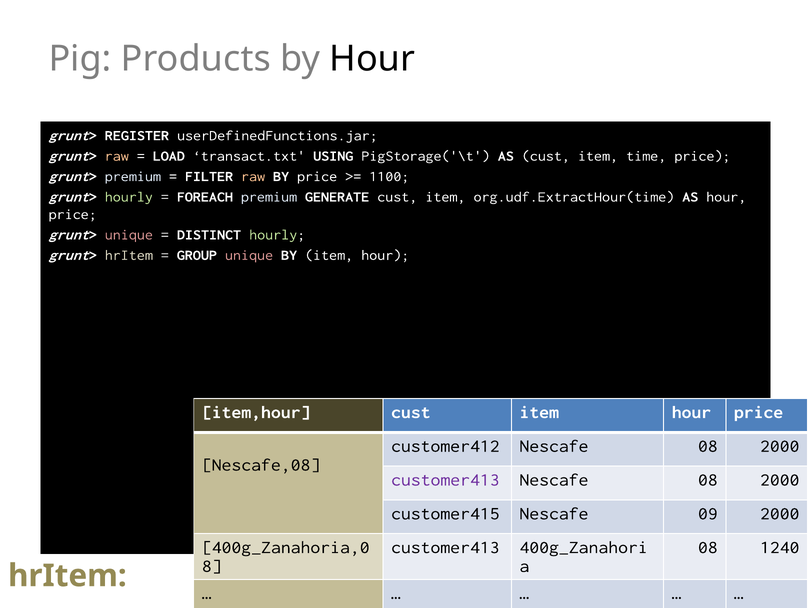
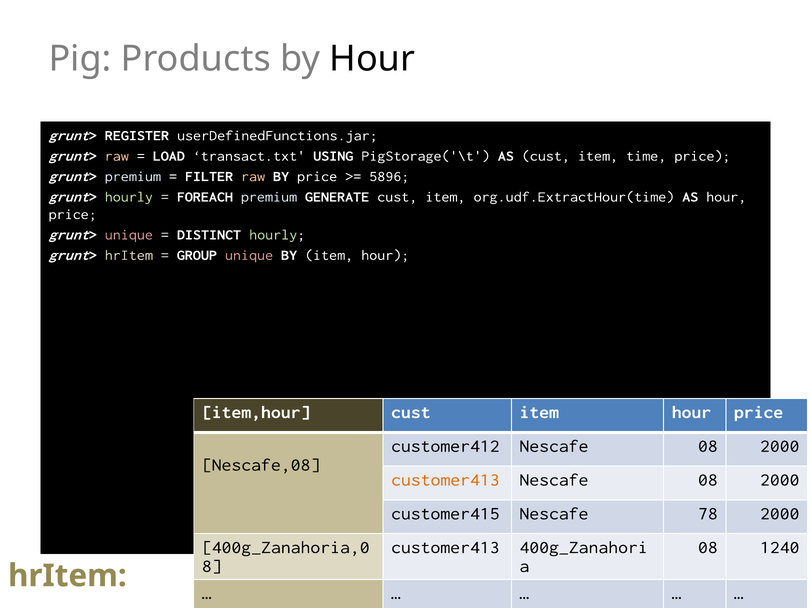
1100: 1100 -> 5896
customer413 at (445, 480) colour: purple -> orange
09: 09 -> 78
